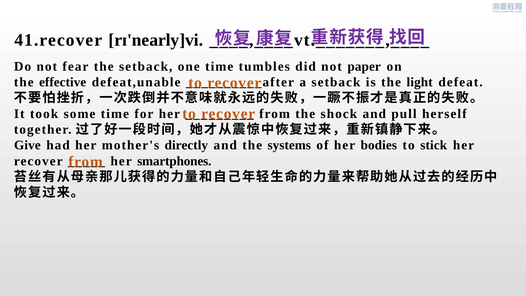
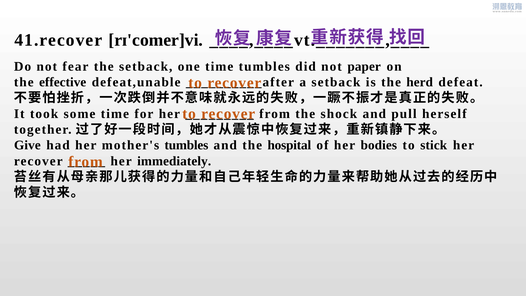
rɪ'nearly]vi: rɪ'nearly]vi -> rɪ'comer]vi
light: light -> herd
mother's directly: directly -> tumbles
systems: systems -> hospital
smartphones: smartphones -> immediately
